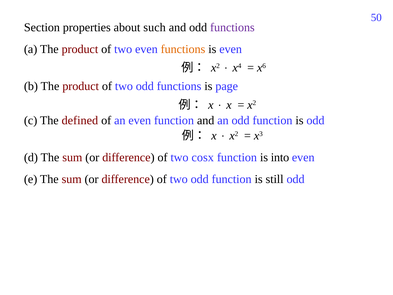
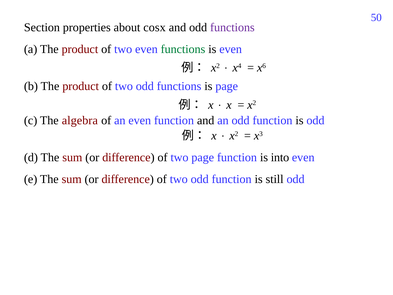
such: such -> cosx
functions at (183, 49) colour: orange -> green
defined: defined -> algebra
two cosx: cosx -> page
